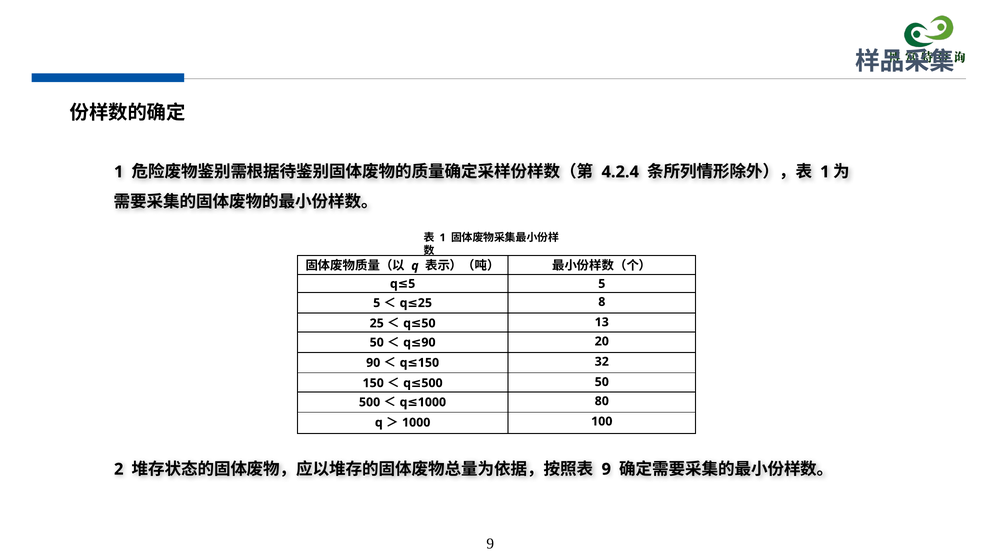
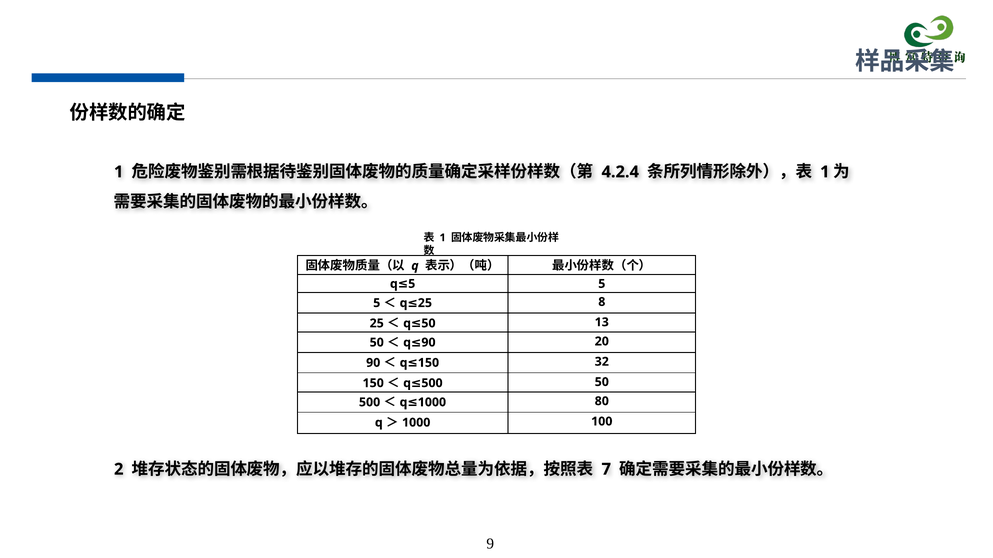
9 at (606, 470): 9 -> 7
